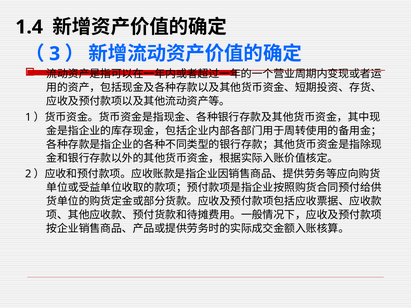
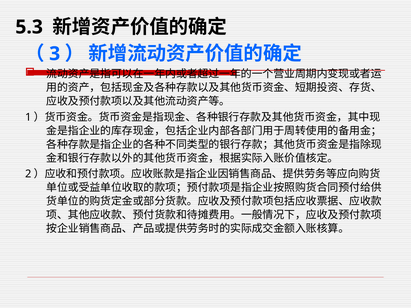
1.4: 1.4 -> 5.3
